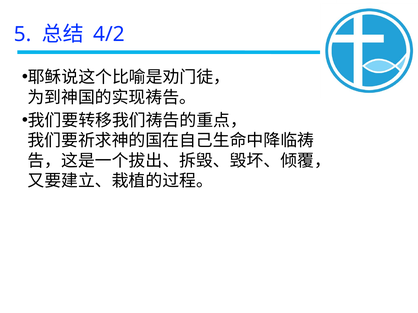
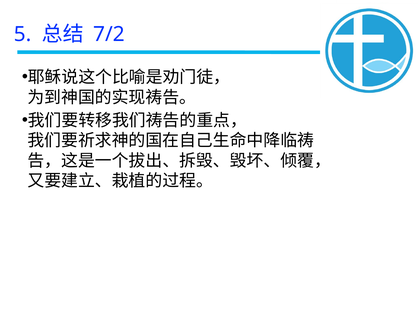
4/2: 4/2 -> 7/2
